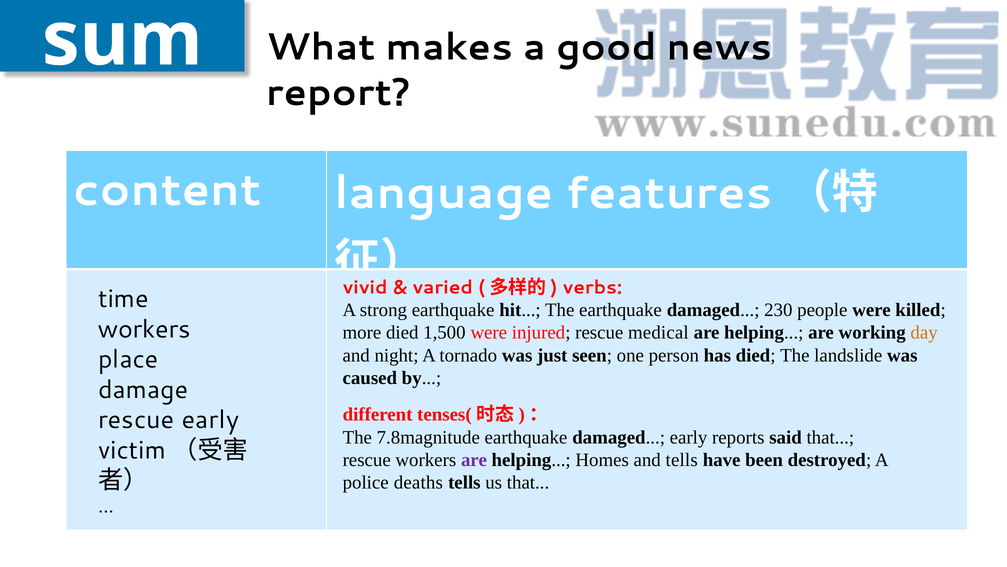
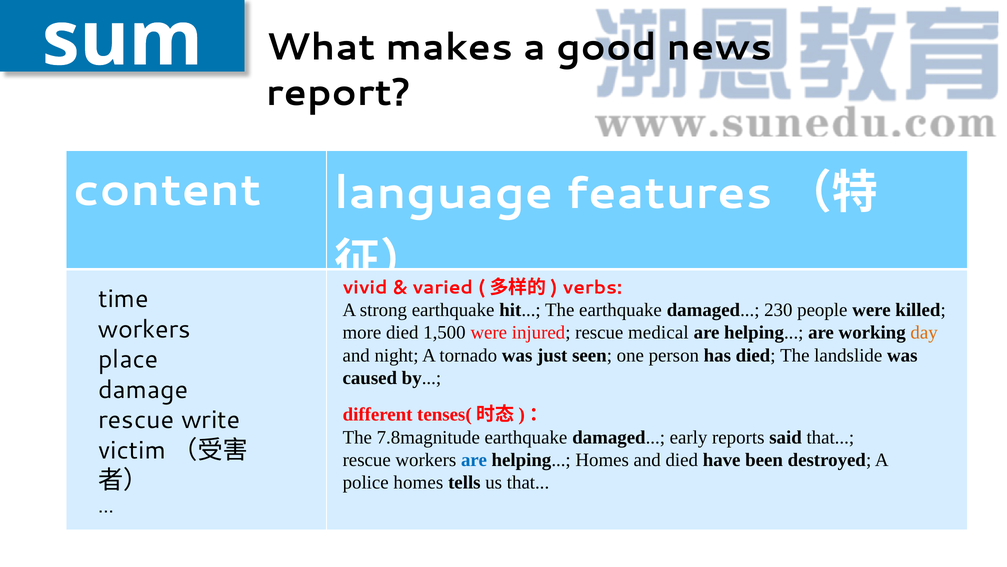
rescue early: early -> write
are at (474, 460) colour: purple -> blue
and tells: tells -> died
police deaths: deaths -> homes
